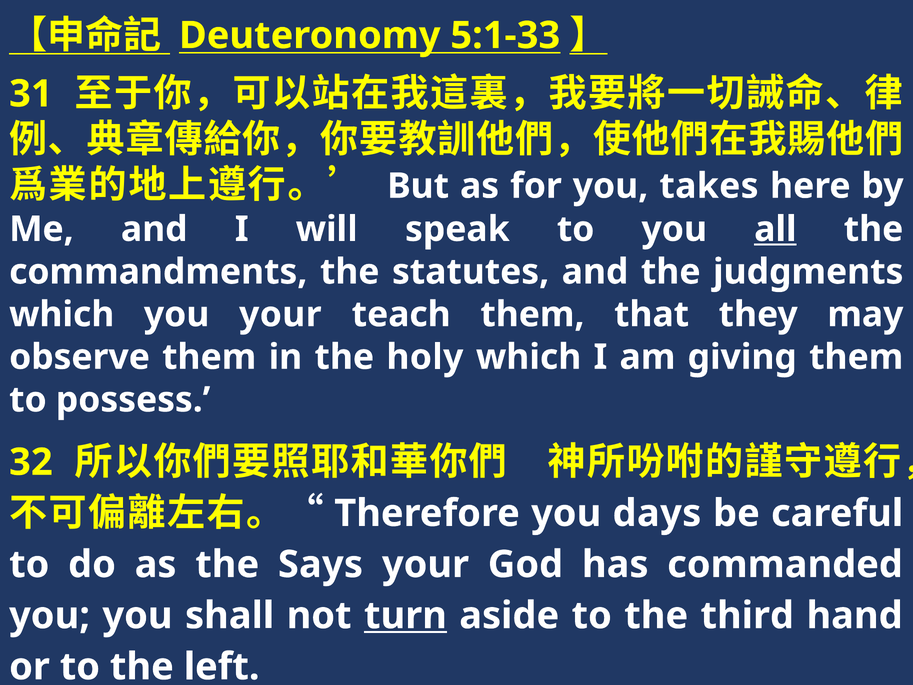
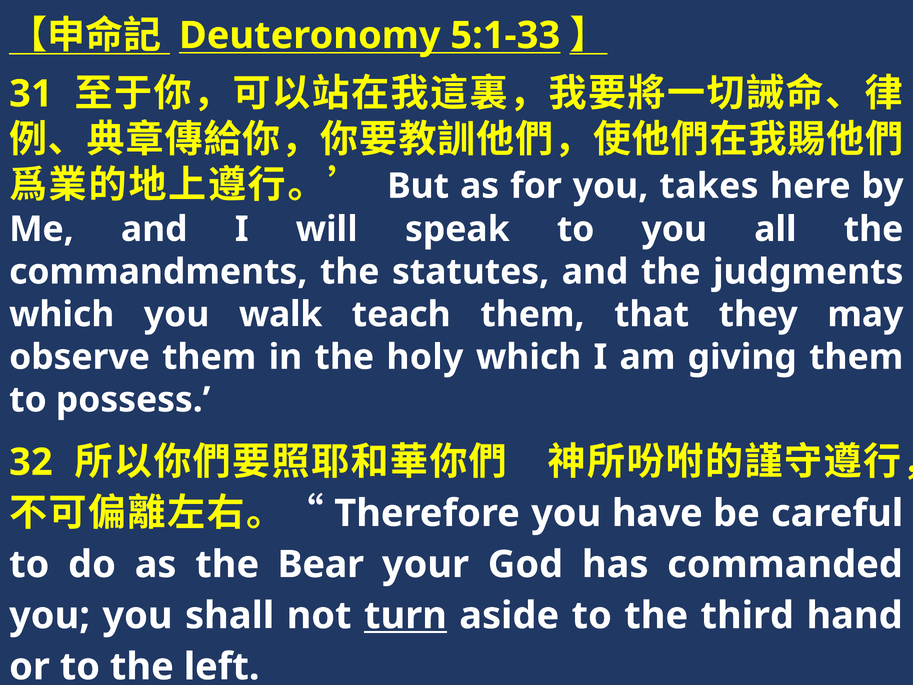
all underline: present -> none
you your: your -> walk
days: days -> have
Says: Says -> Bear
